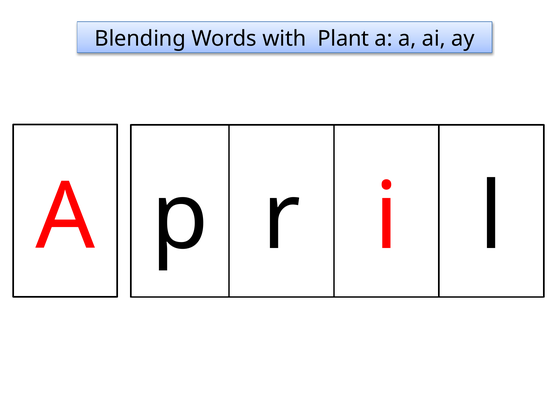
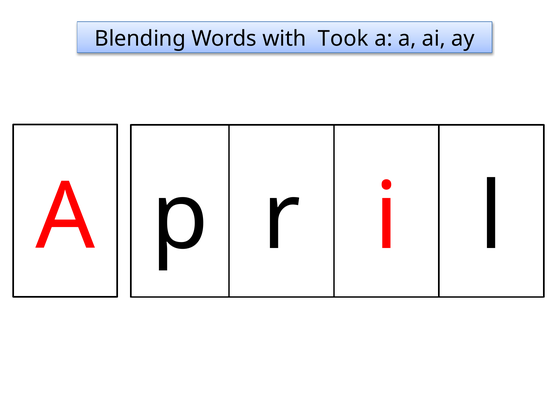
Plant: Plant -> Took
